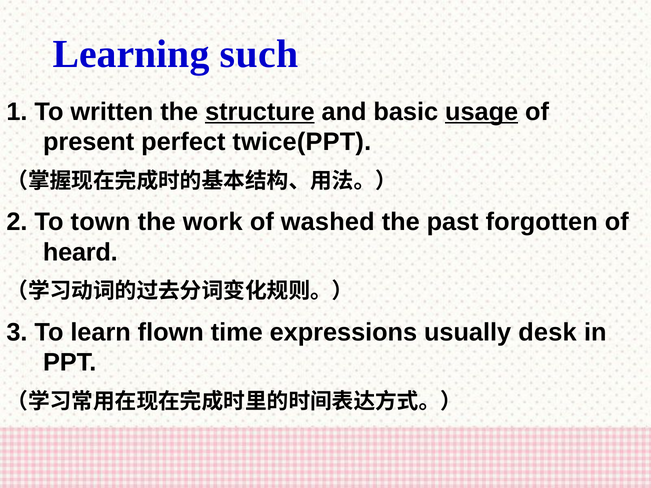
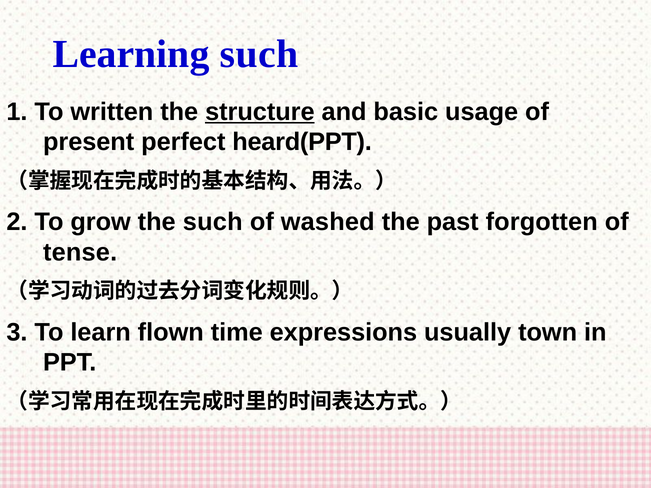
usage underline: present -> none
twice(PPT: twice(PPT -> heard(PPT
town: town -> grow
the work: work -> such
heard: heard -> tense
desk: desk -> town
